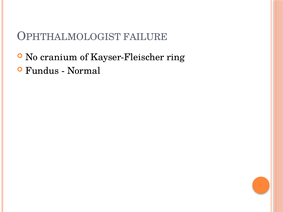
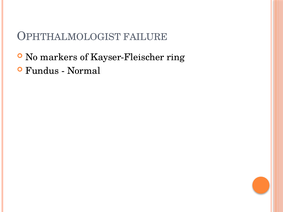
cranium: cranium -> markers
